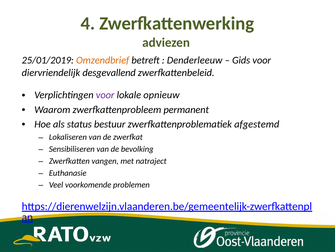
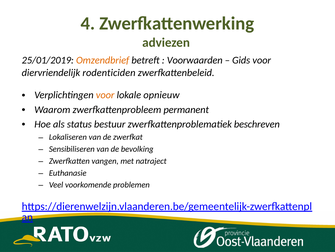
Denderleeuw: Denderleeuw -> Voorwaarden
desgevallend: desgevallend -> rodenticiden
voor at (105, 95) colour: purple -> orange
afgestemd: afgestemd -> beschreven
